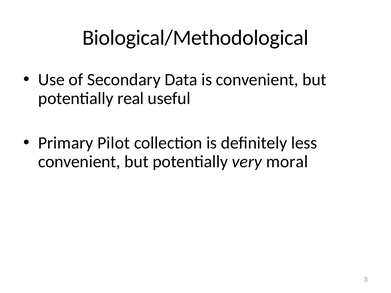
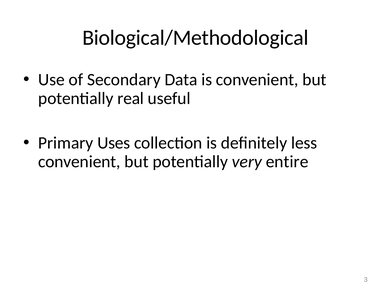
Pilot: Pilot -> Uses
moral: moral -> entire
